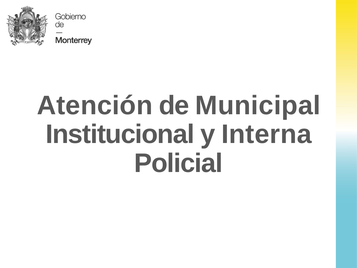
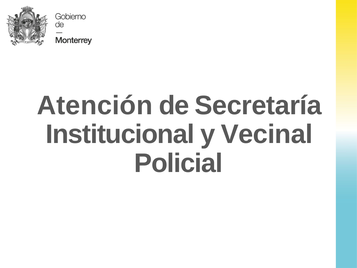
Municipal: Municipal -> Secretaría
Interna: Interna -> Vecinal
